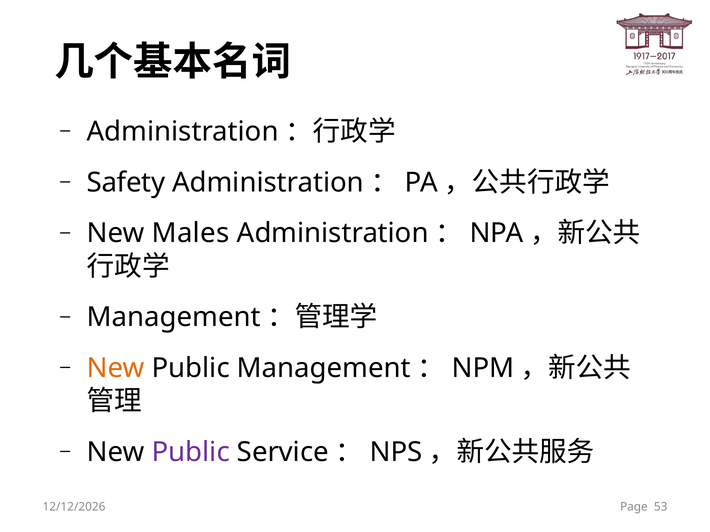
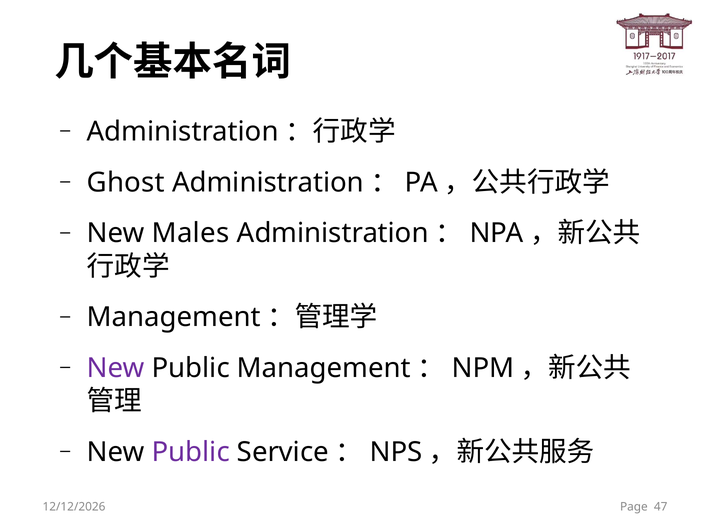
Safety: Safety -> Ghost
New at (116, 369) colour: orange -> purple
53: 53 -> 47
